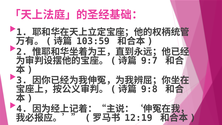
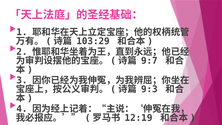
103:59: 103:59 -> 103:29
9:8: 9:8 -> 9:3
